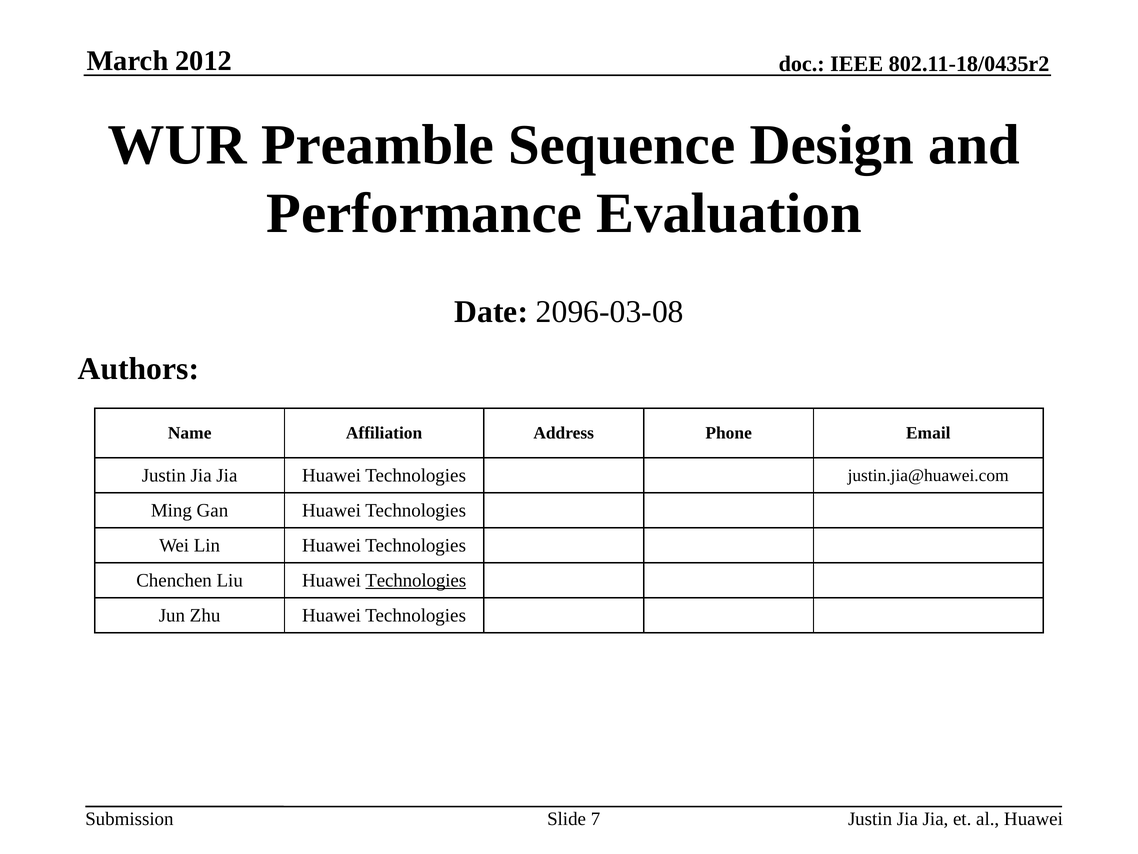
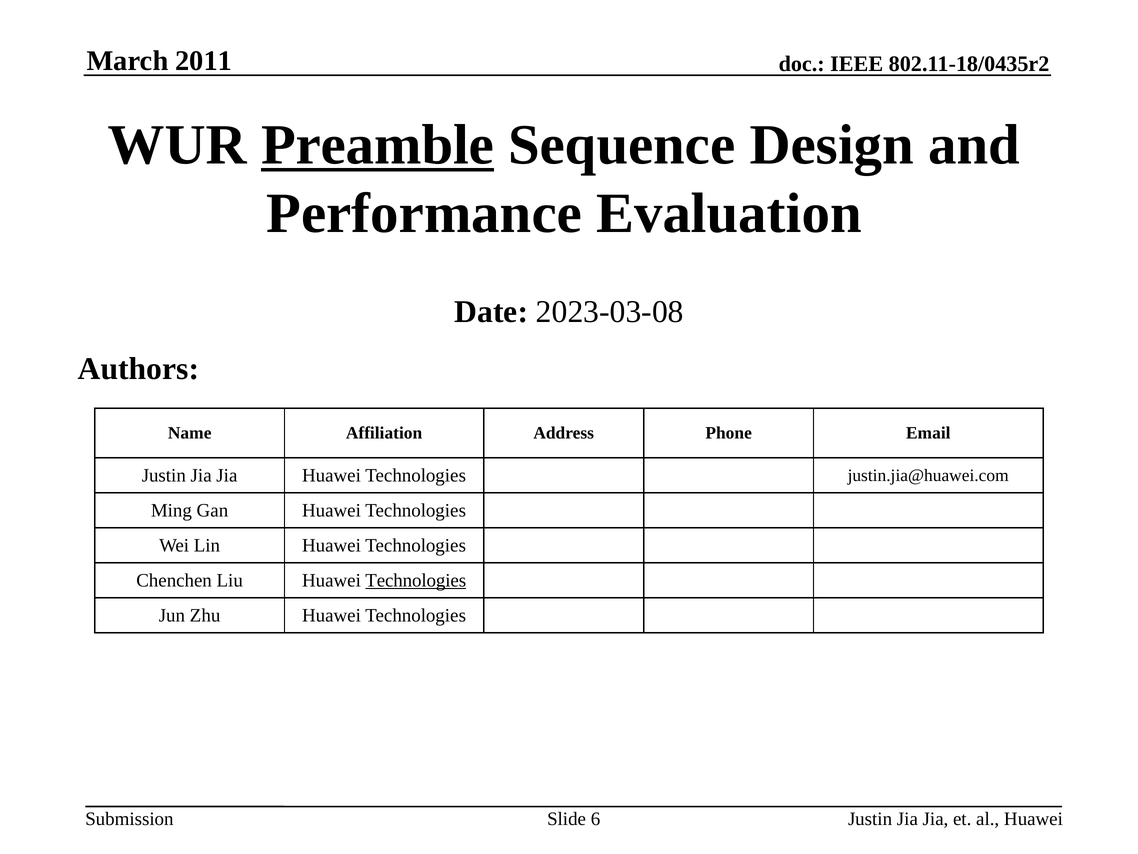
2012: 2012 -> 2011
Preamble underline: none -> present
2096-03-08: 2096-03-08 -> 2023-03-08
7: 7 -> 6
